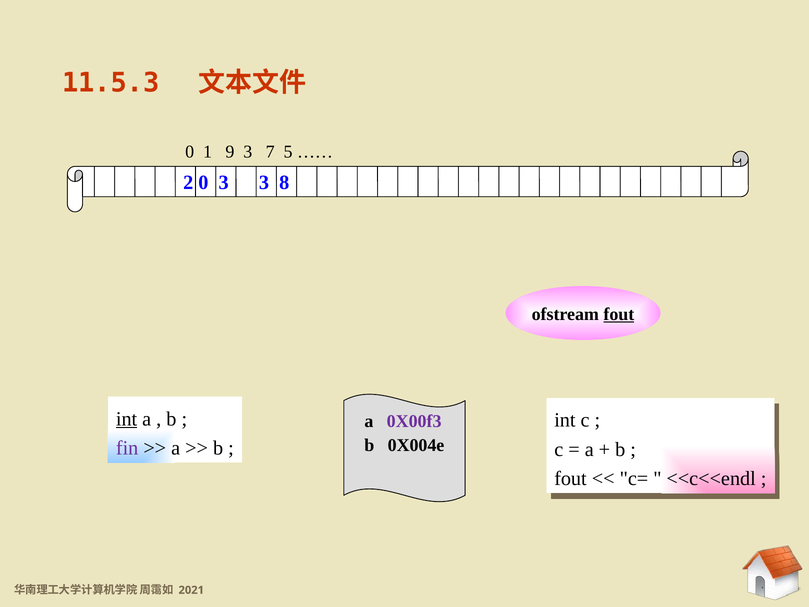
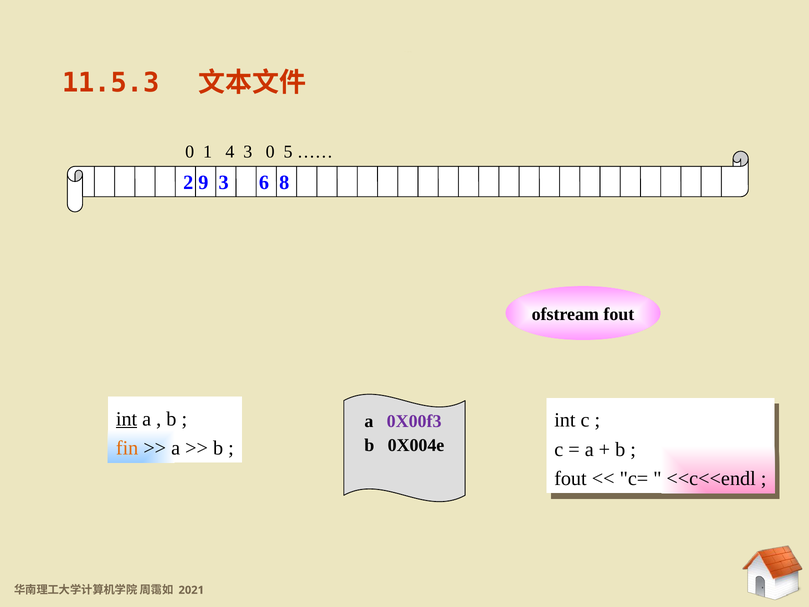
9: 9 -> 4
3 7: 7 -> 0
2 0: 0 -> 9
3 3: 3 -> 6
fout at (619, 314) underline: present -> none
fin colour: purple -> orange
